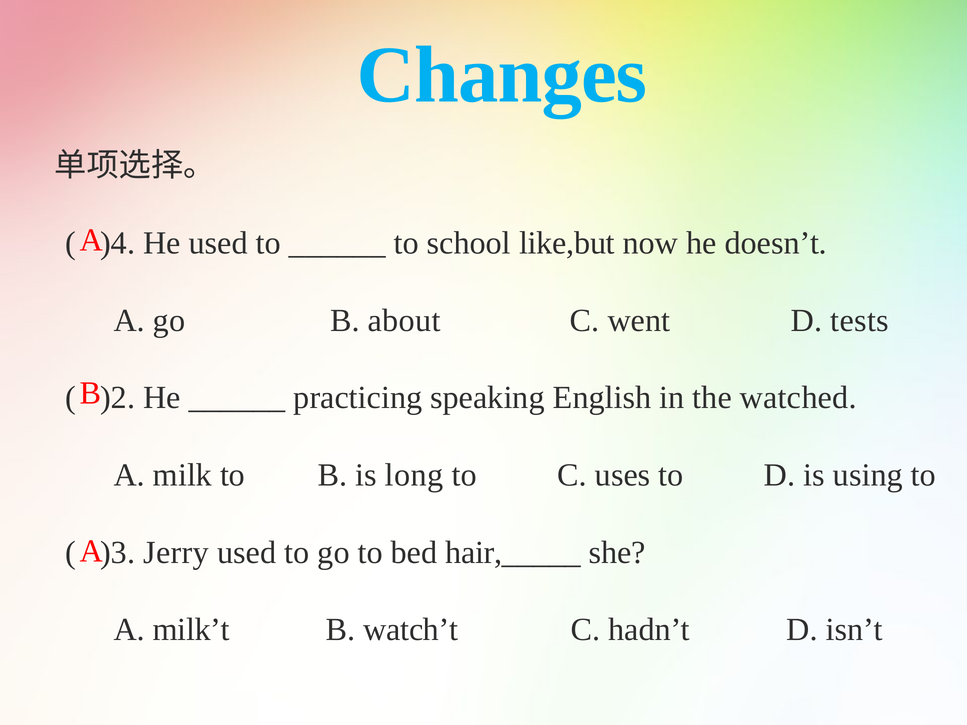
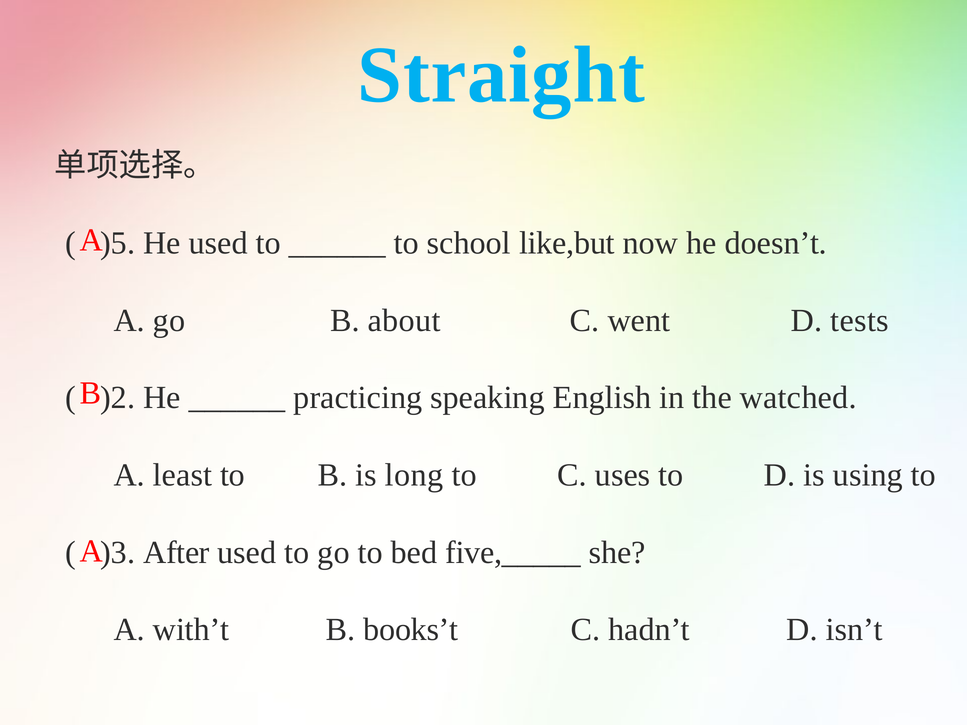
Changes: Changes -> Straight
)4: )4 -> )5
milk: milk -> least
Jerry: Jerry -> After
hair,_____: hair,_____ -> five,_____
milk’t: milk’t -> with’t
watch’t: watch’t -> books’t
